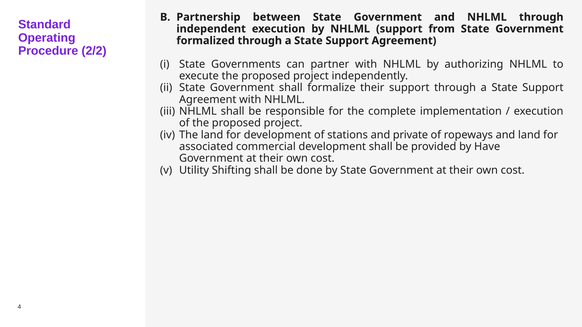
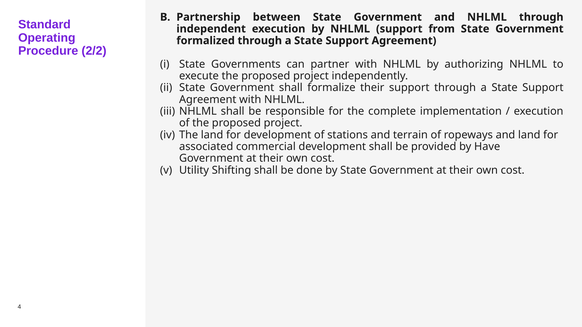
private: private -> terrain
